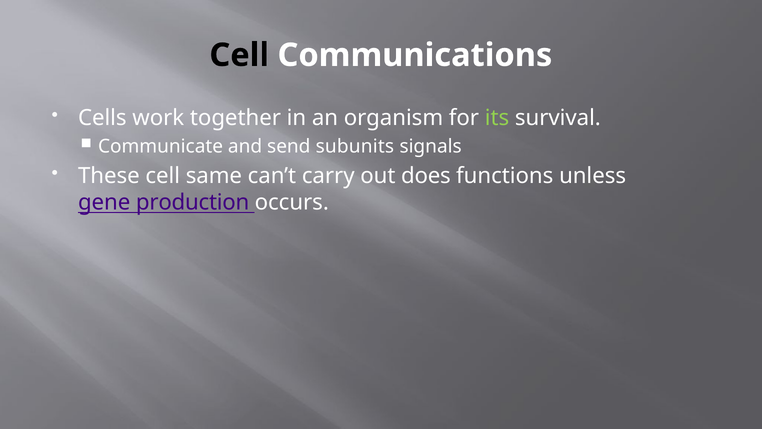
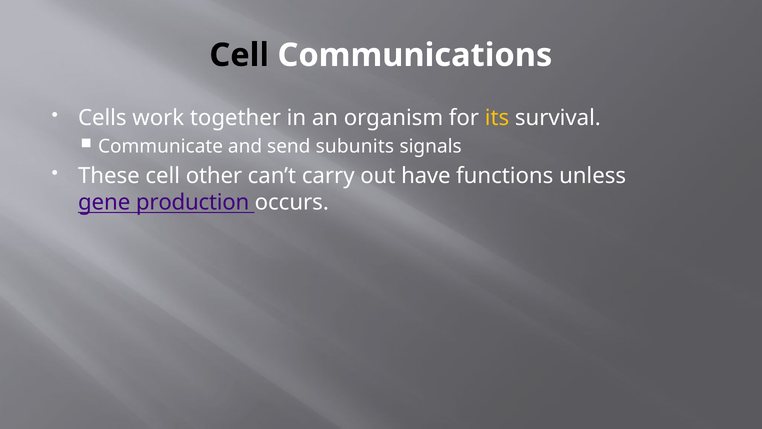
its colour: light green -> yellow
same: same -> other
does: does -> have
